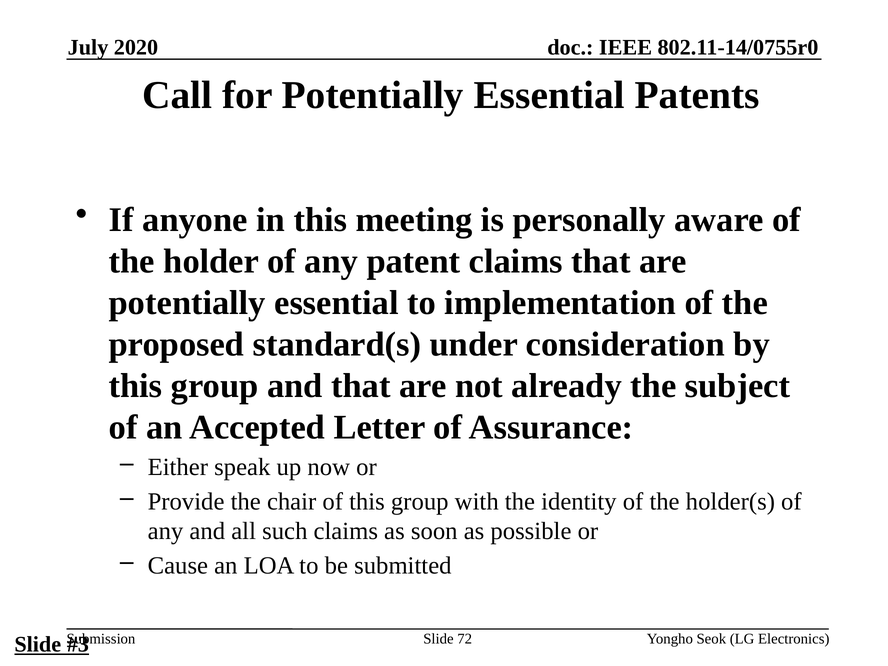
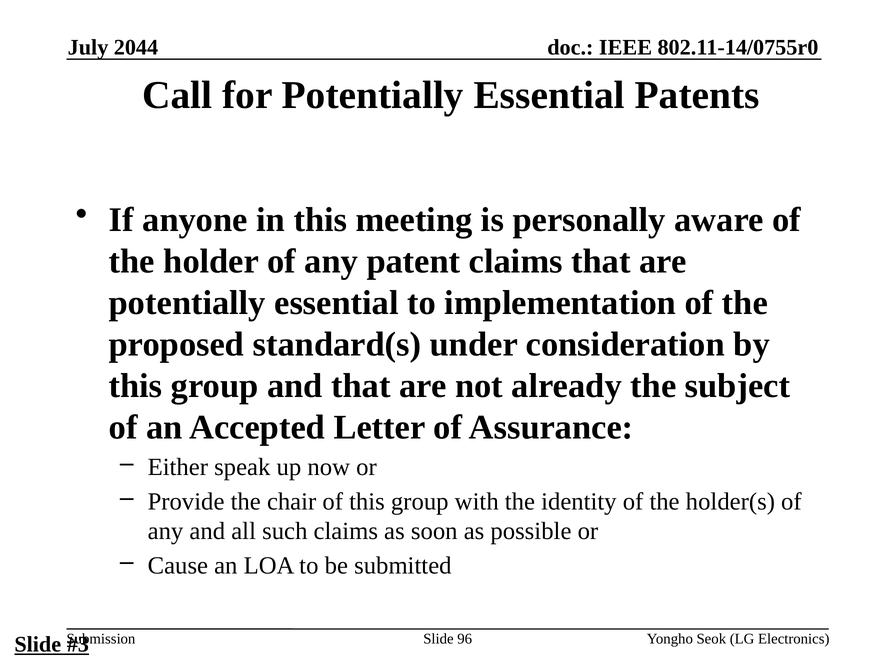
2020: 2020 -> 2044
72: 72 -> 96
